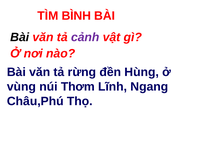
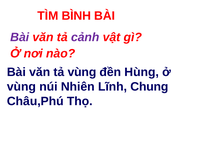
Bài at (20, 37) colour: black -> purple
tả rừng: rừng -> vùng
Thơm: Thơm -> Nhiên
Ngang: Ngang -> Chung
